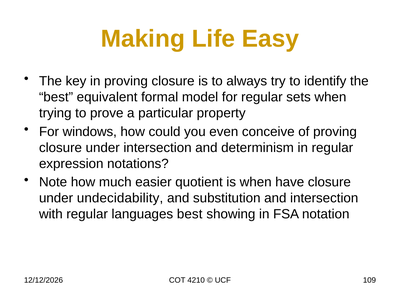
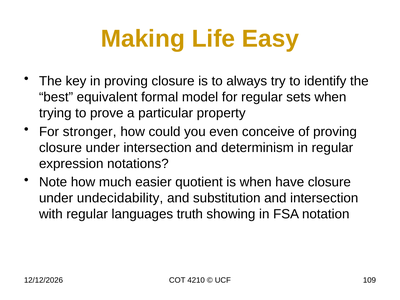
windows: windows -> stronger
languages best: best -> truth
